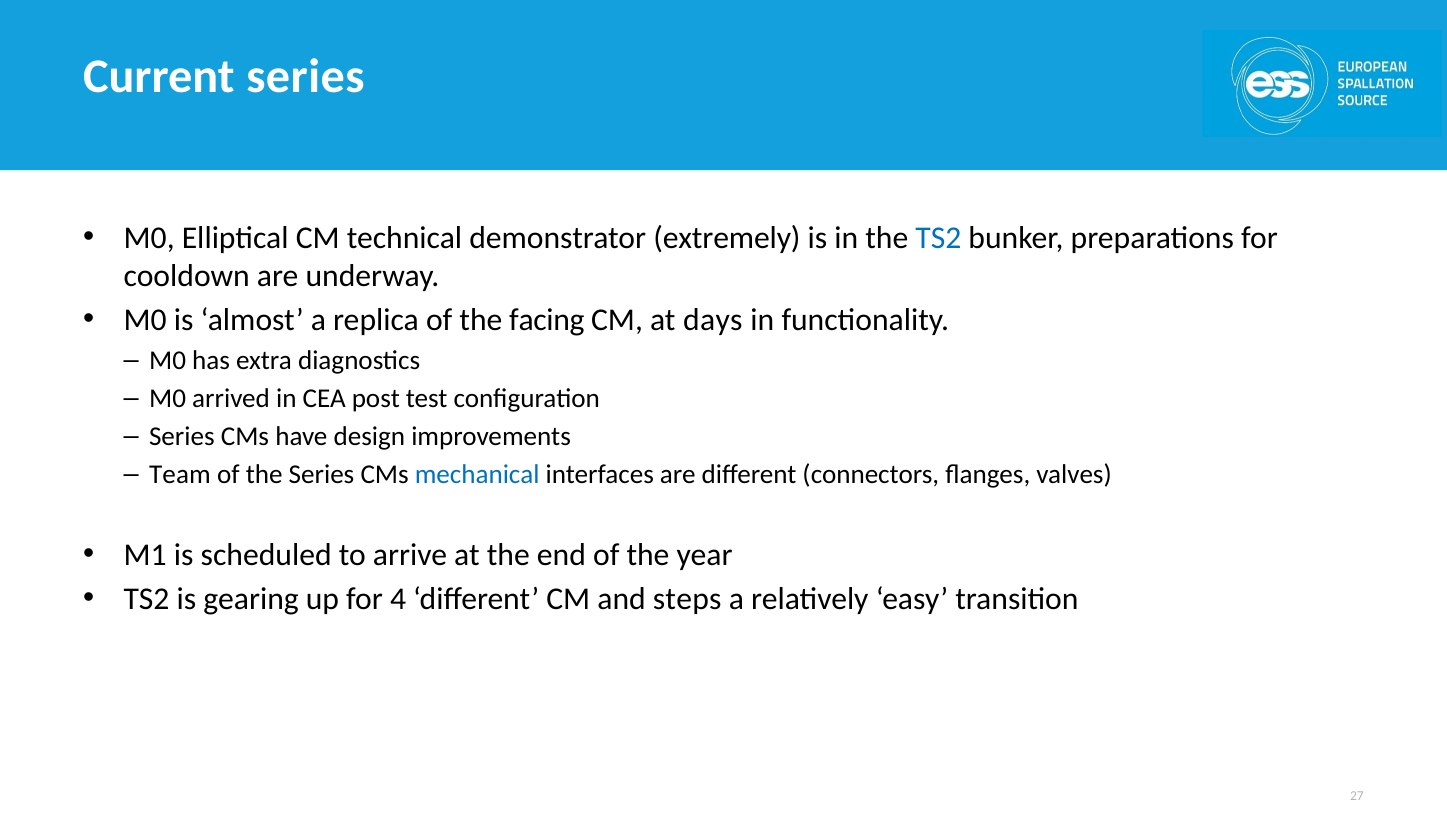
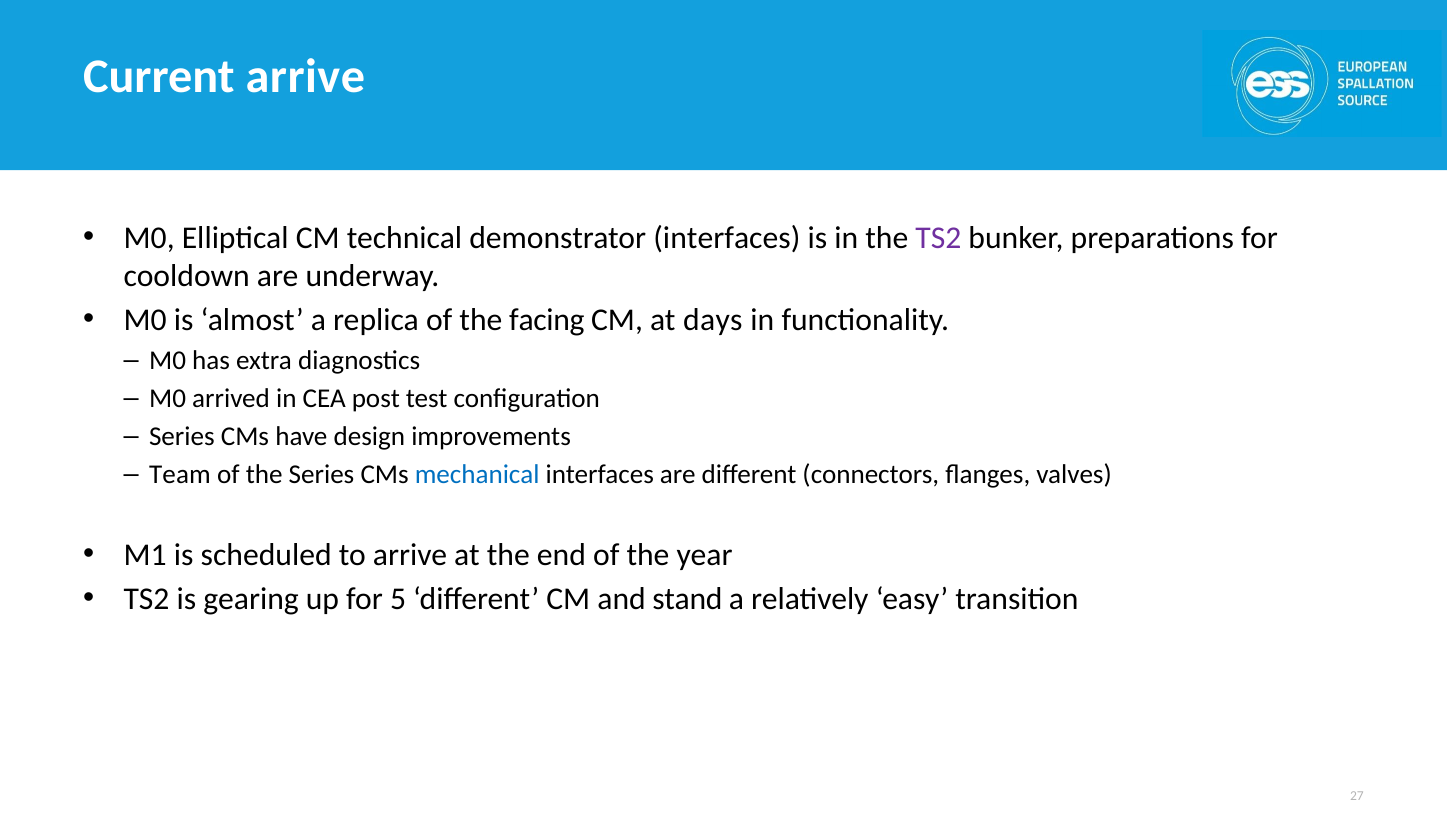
Current series: series -> arrive
demonstrator extremely: extremely -> interfaces
TS2 at (938, 238) colour: blue -> purple
4: 4 -> 5
steps: steps -> stand
